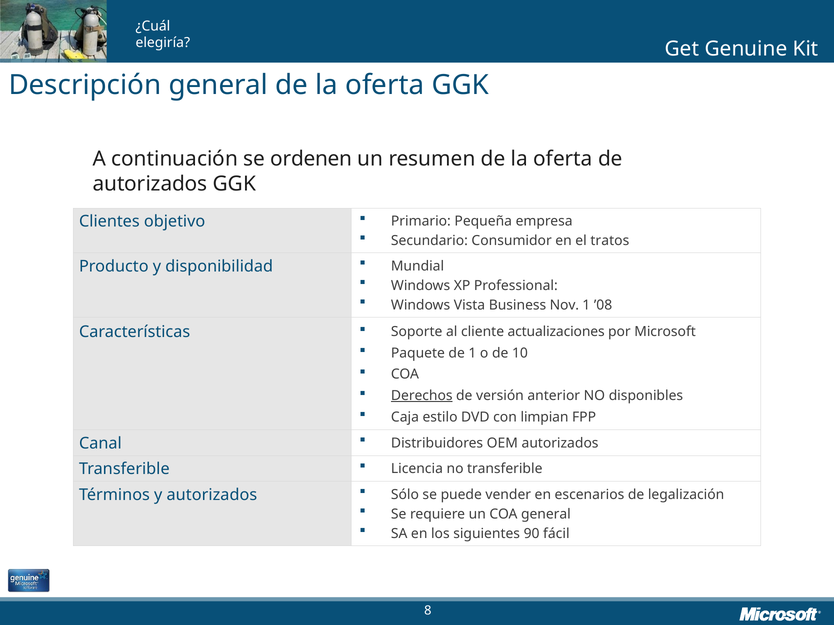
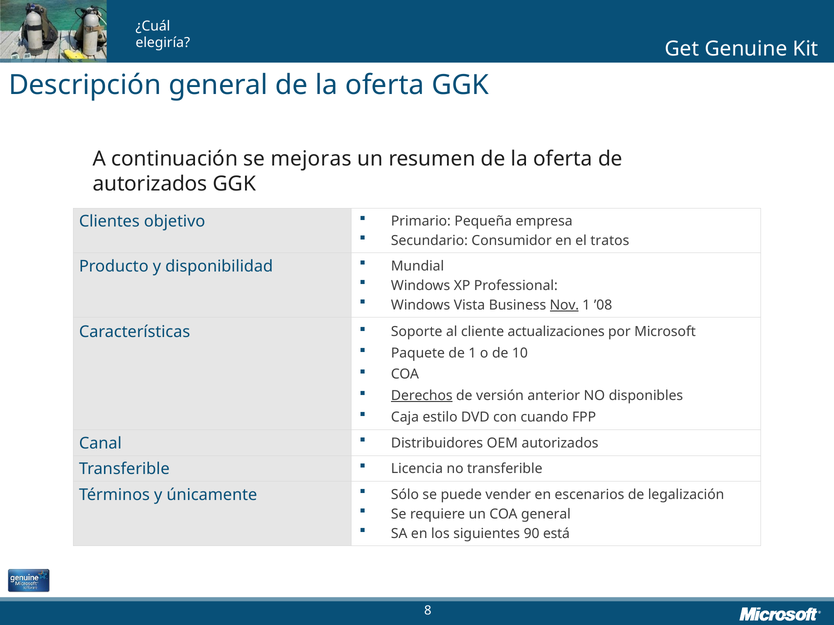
ordenen: ordenen -> mejoras
Nov underline: none -> present
limpian: limpian -> cuando
y autorizados: autorizados -> únicamente
fácil: fácil -> está
